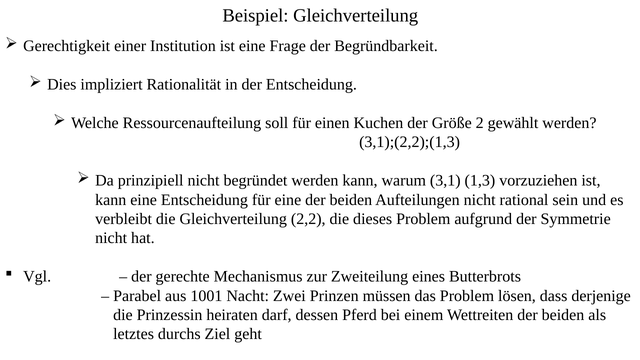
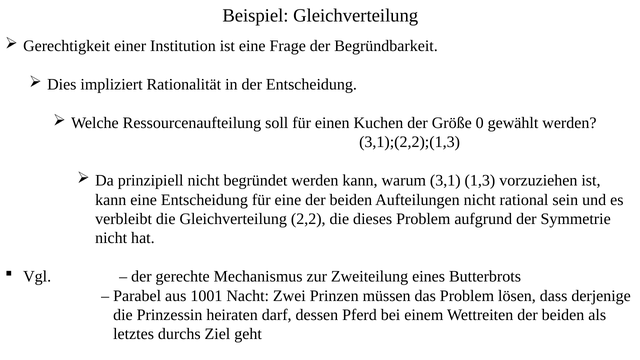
2: 2 -> 0
